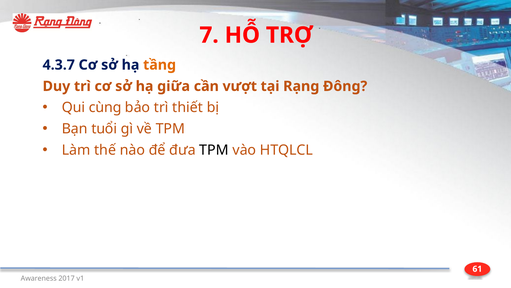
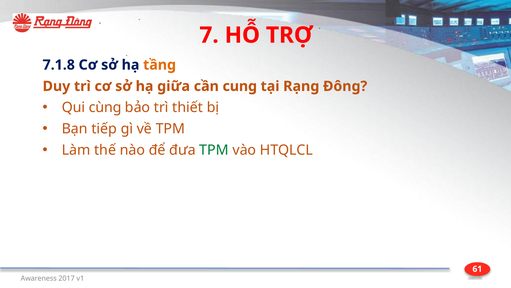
4.3.7: 4.3.7 -> 7.1.8
vượt: vượt -> cung
tuổi: tuổi -> tiếp
TPM at (214, 150) colour: black -> green
